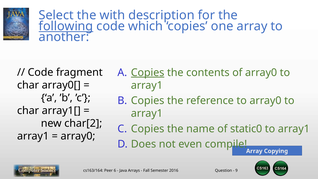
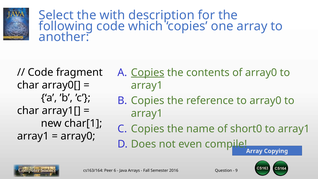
following underline: present -> none
char[2: char[2 -> char[1
static0: static0 -> short0
